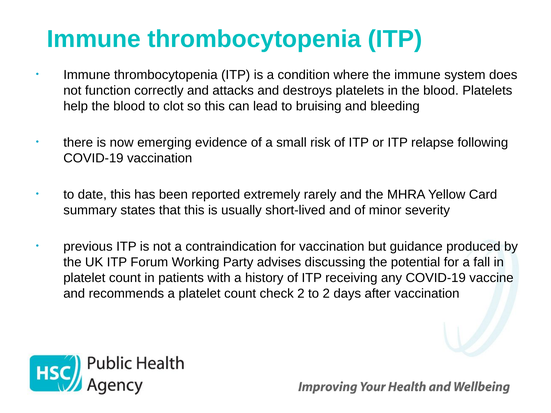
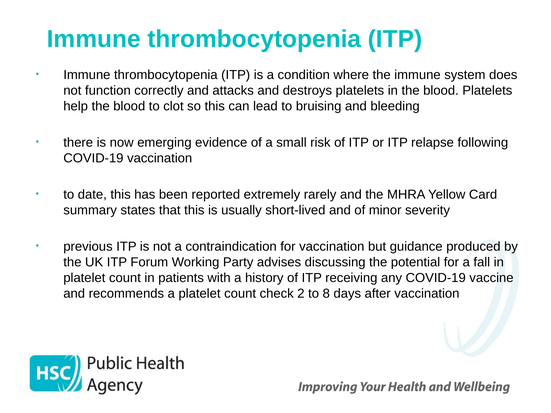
to 2: 2 -> 8
